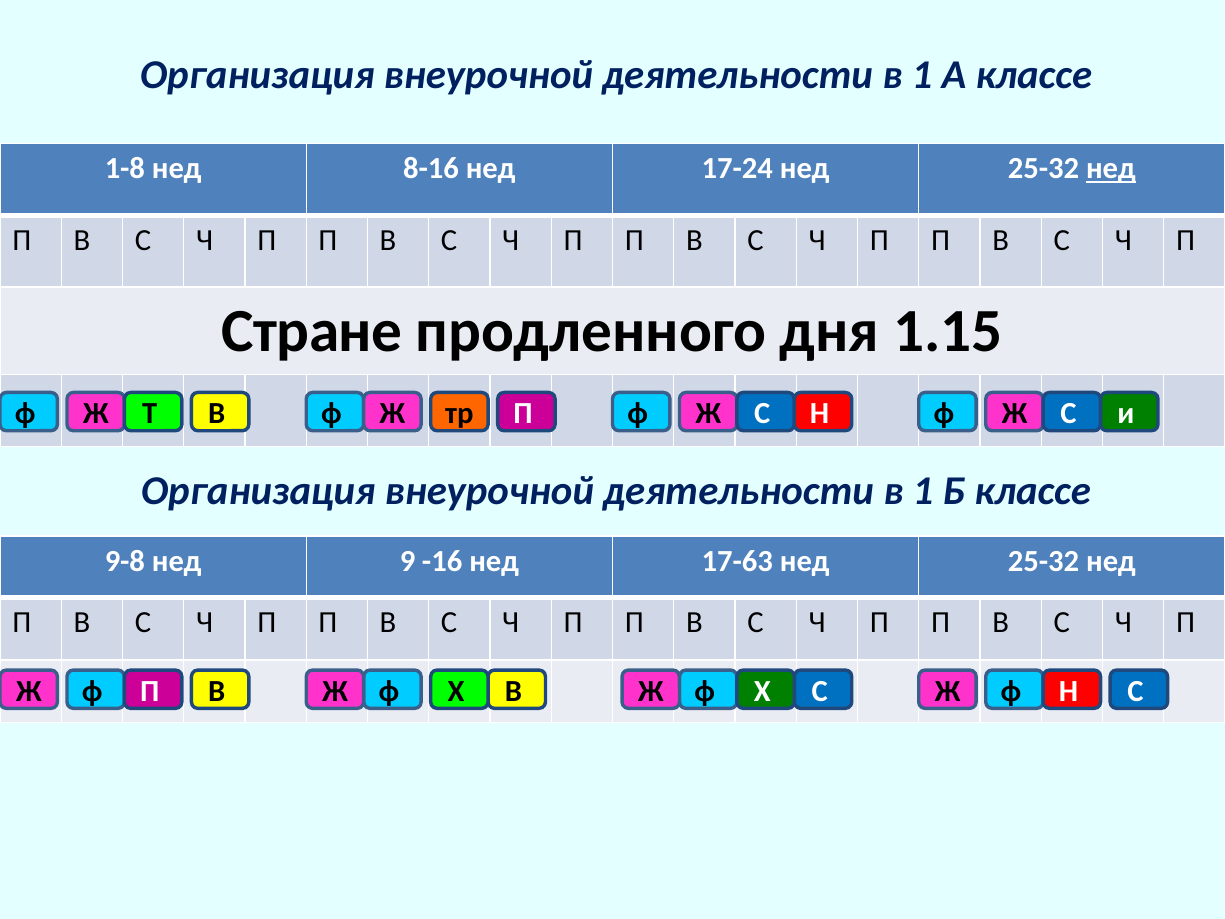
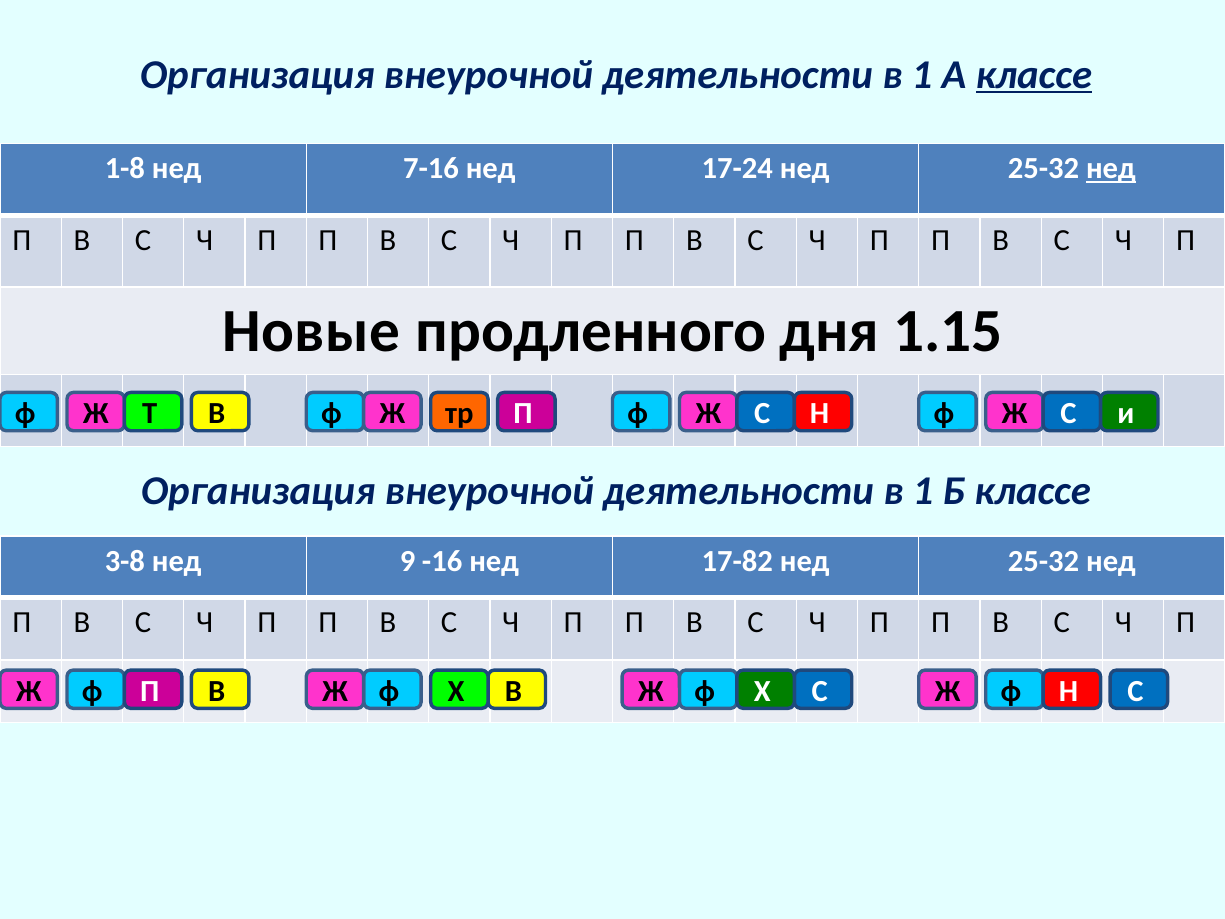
классе at (1034, 75) underline: none -> present
8-16: 8-16 -> 7-16
Стране: Стране -> Новые
9-8: 9-8 -> 3-8
17-63: 17-63 -> 17-82
